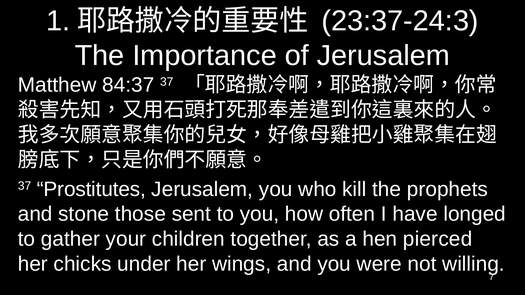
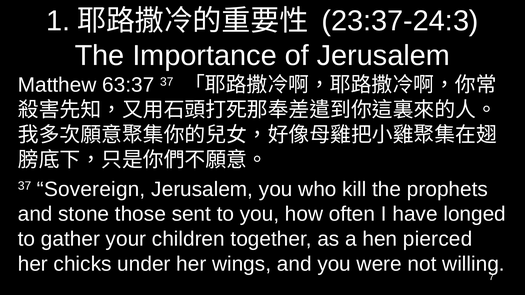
84:37: 84:37 -> 63:37
Prostitutes: Prostitutes -> Sovereign
